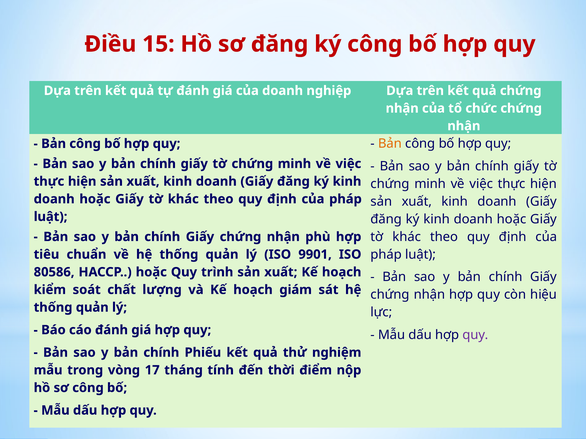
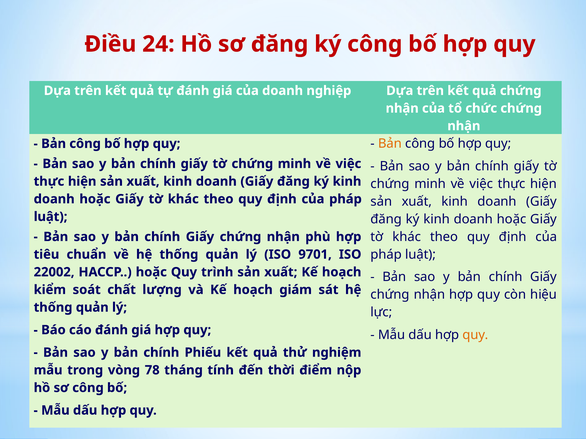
15: 15 -> 24
9901: 9901 -> 9701
80586: 80586 -> 22002
quy at (475, 335) colour: purple -> orange
17: 17 -> 78
